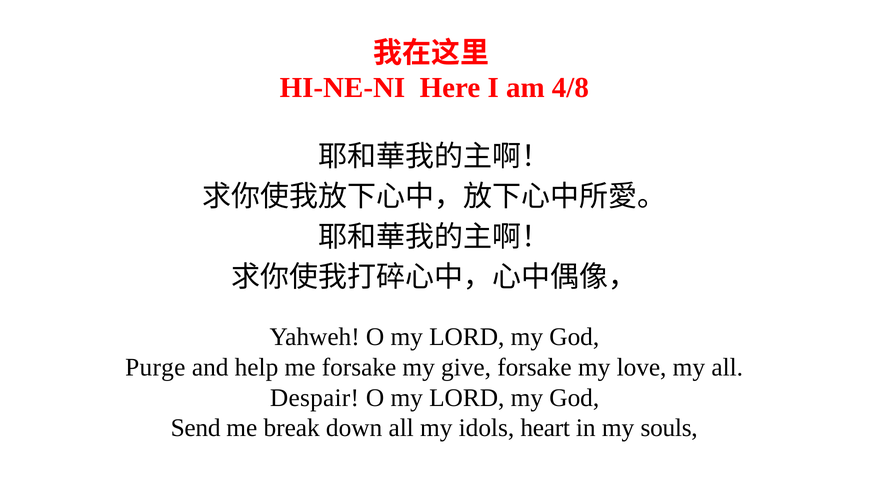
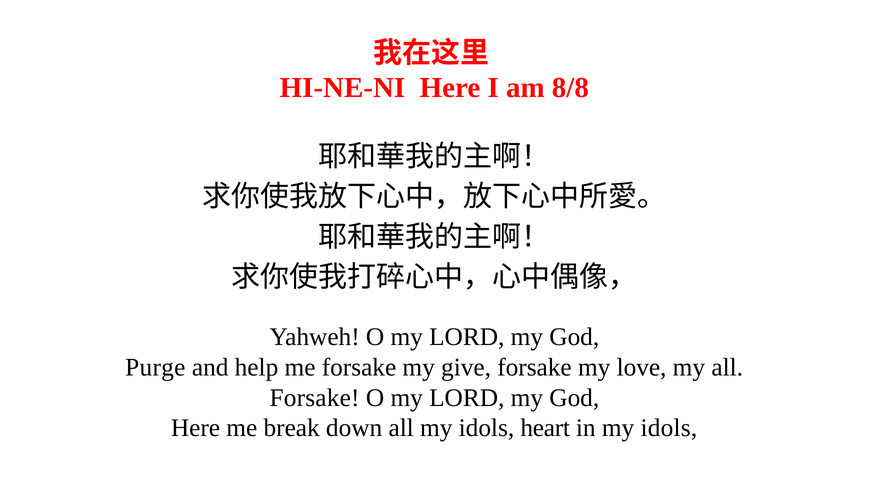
4/8: 4/8 -> 8/8
Despair at (314, 397): Despair -> Forsake
Send at (196, 428): Send -> Here
in my souls: souls -> idols
